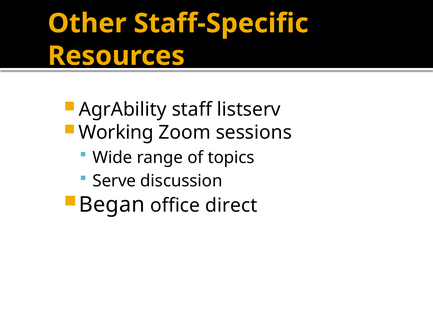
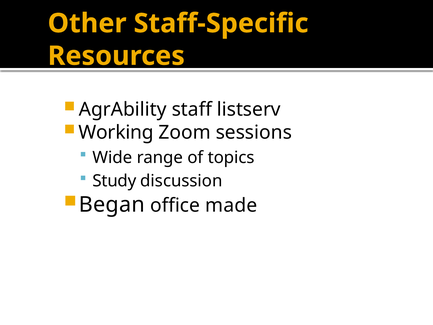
Serve: Serve -> Study
direct: direct -> made
